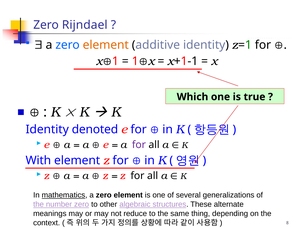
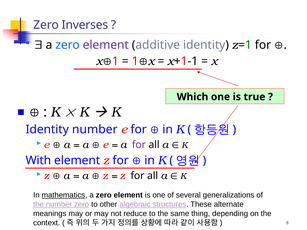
Rijndael: Rijndael -> Inverses
element at (106, 45) colour: orange -> purple
Identity denoted: denoted -> number
